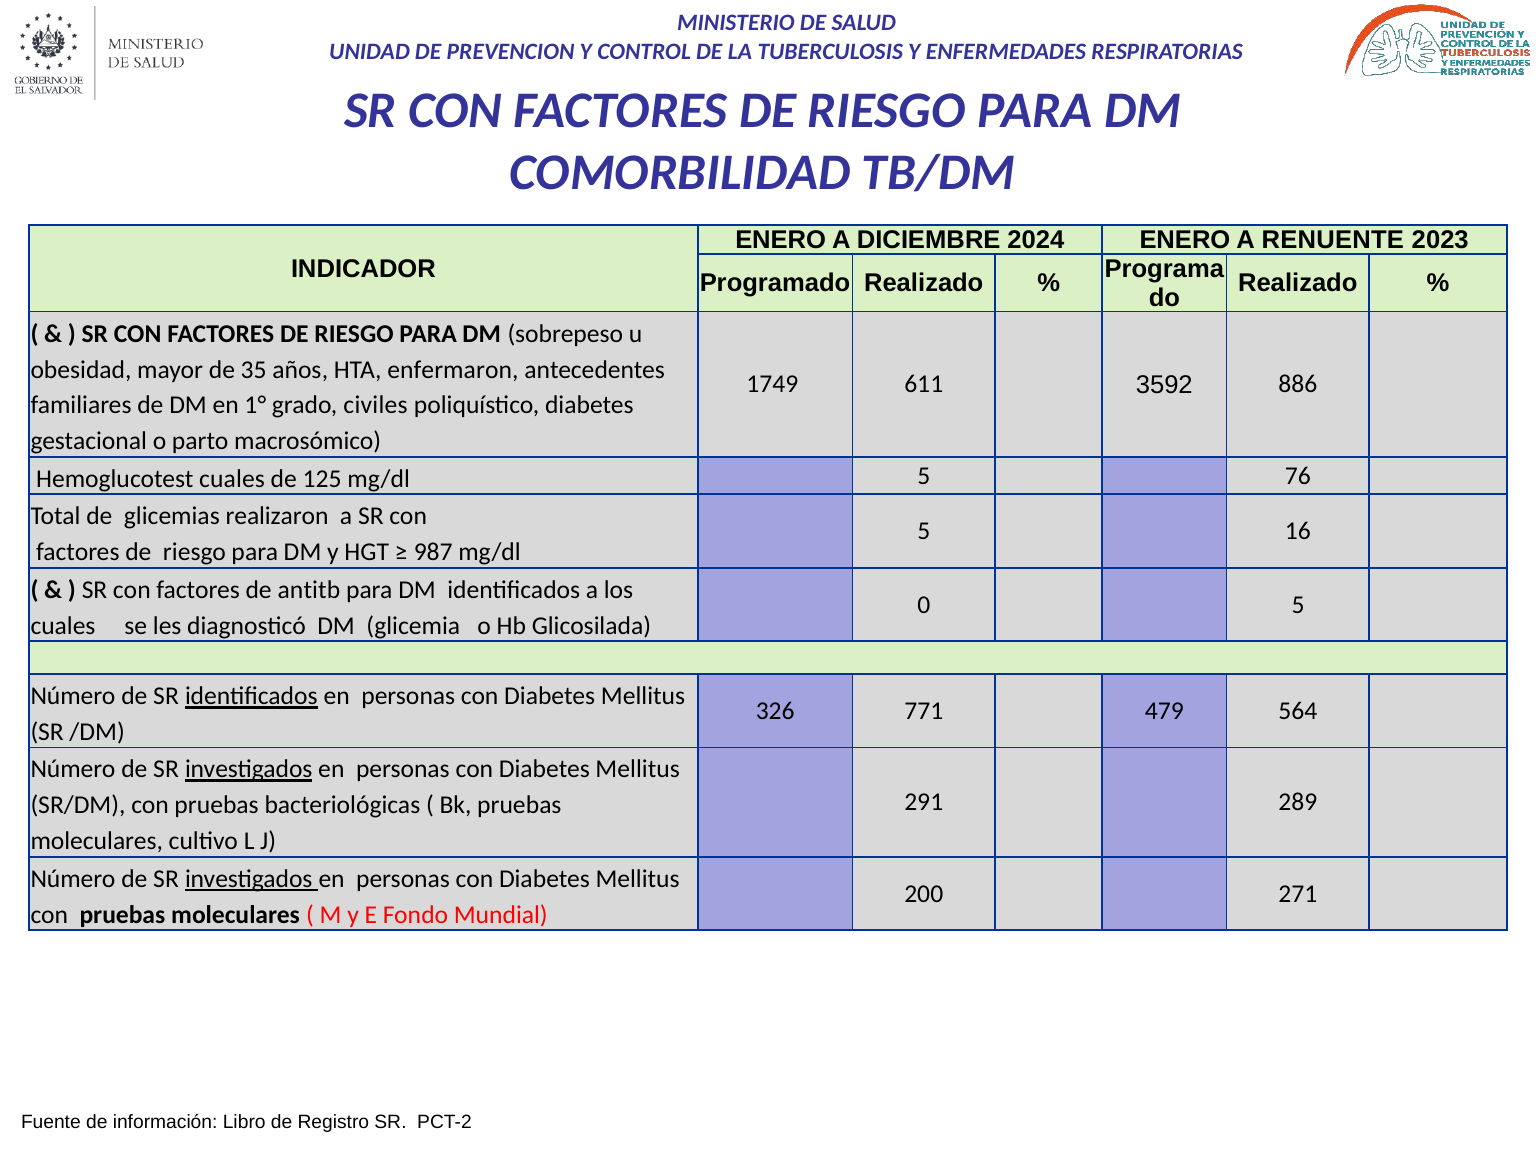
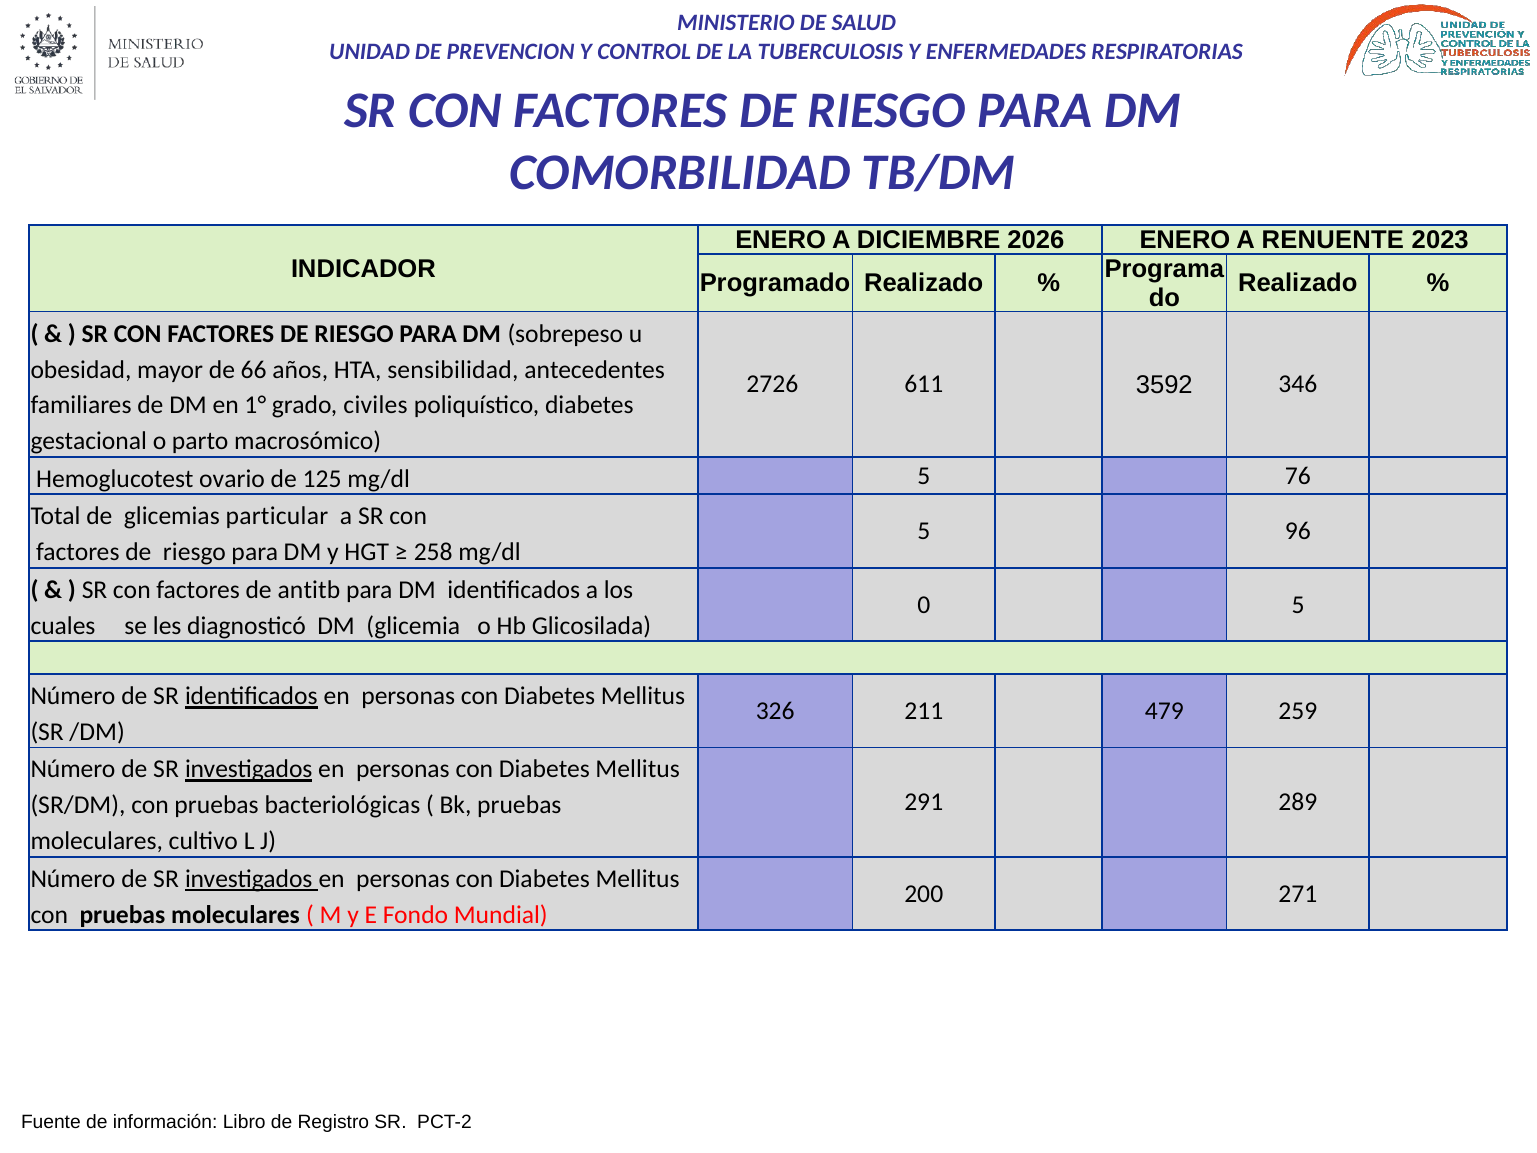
2024: 2024 -> 2026
35: 35 -> 66
enfermaron: enfermaron -> sensibilidad
1749: 1749 -> 2726
886: 886 -> 346
Hemoglucotest cuales: cuales -> ovario
realizaron: realizaron -> particular
16: 16 -> 96
987: 987 -> 258
771: 771 -> 211
564: 564 -> 259
